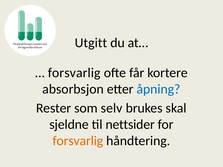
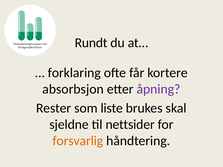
Utgitt: Utgitt -> Rundt
forsvarlig at (74, 73): forsvarlig -> forklaring
åpning colour: blue -> purple
selv: selv -> liste
